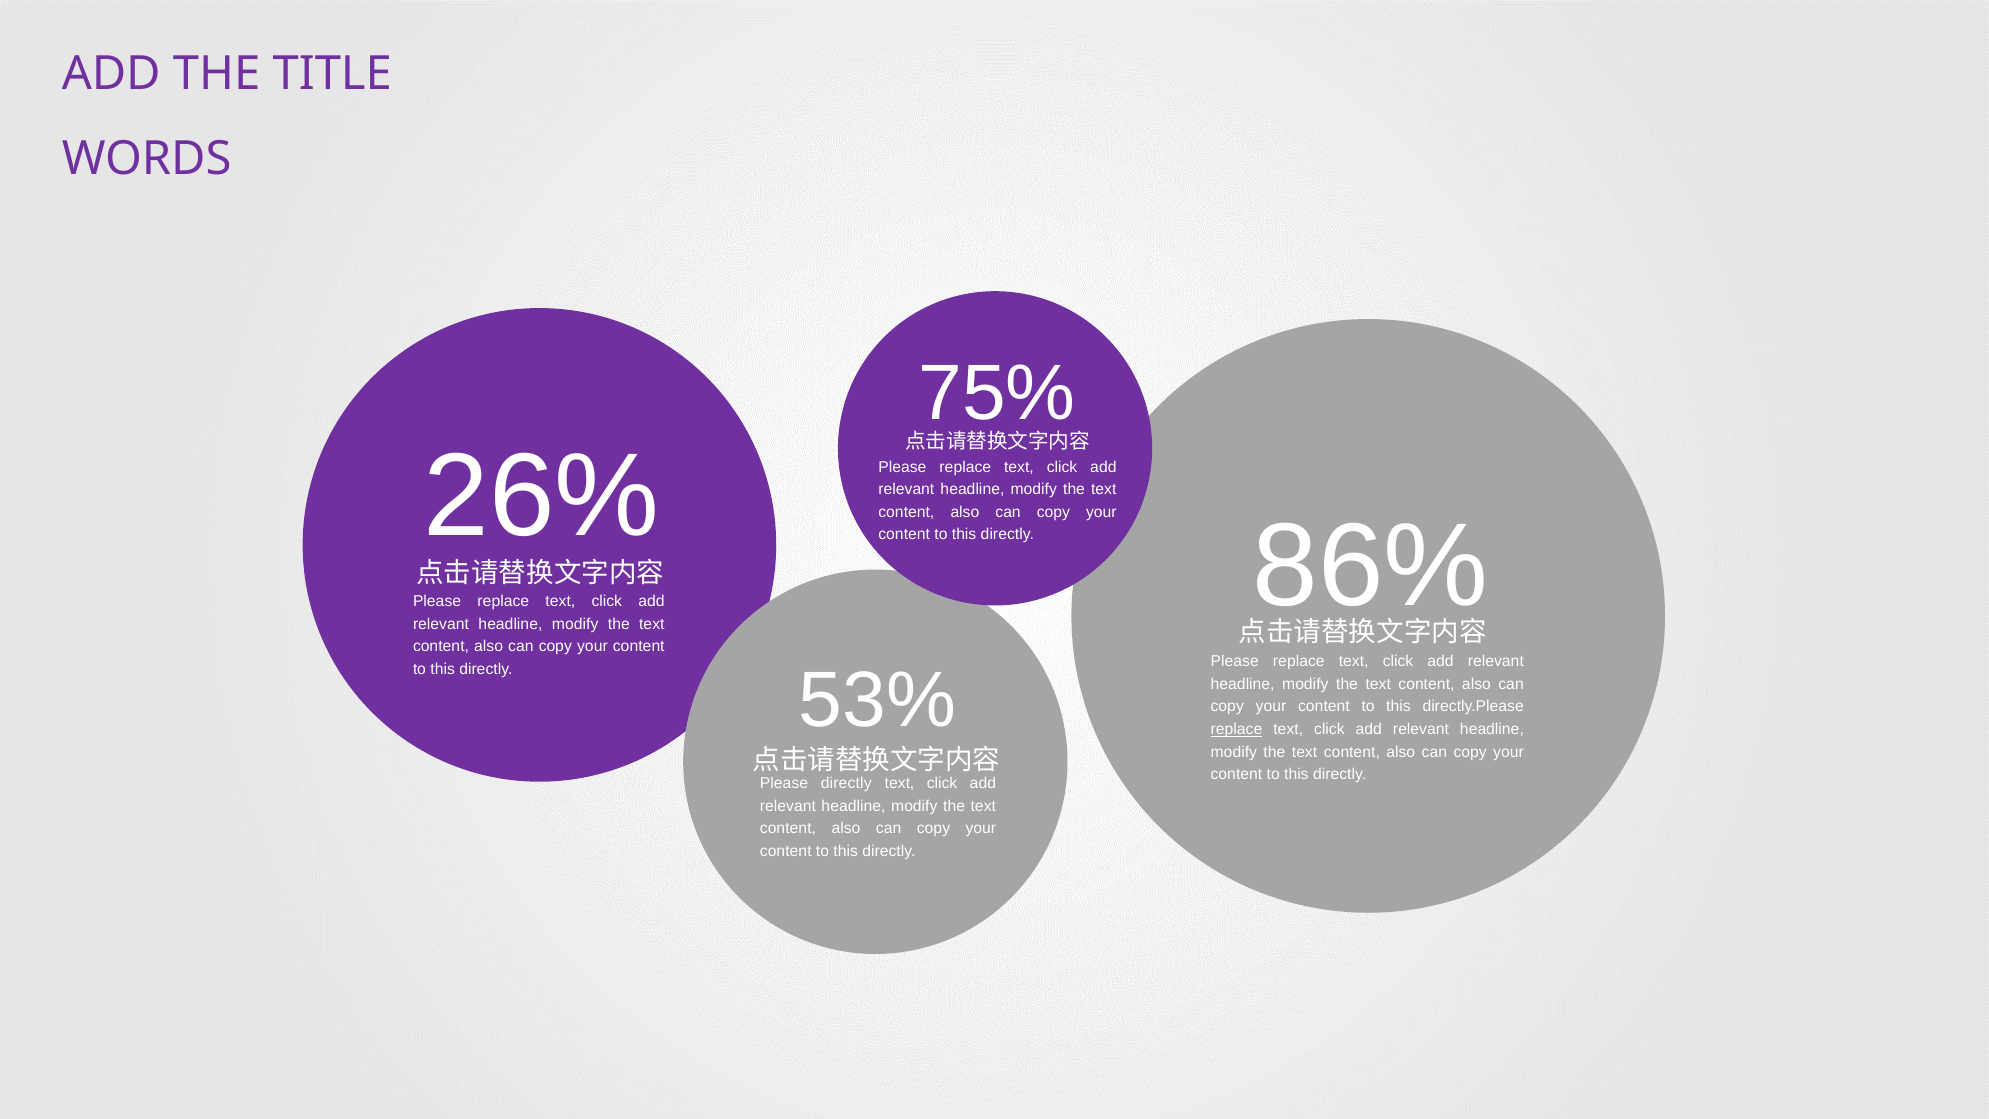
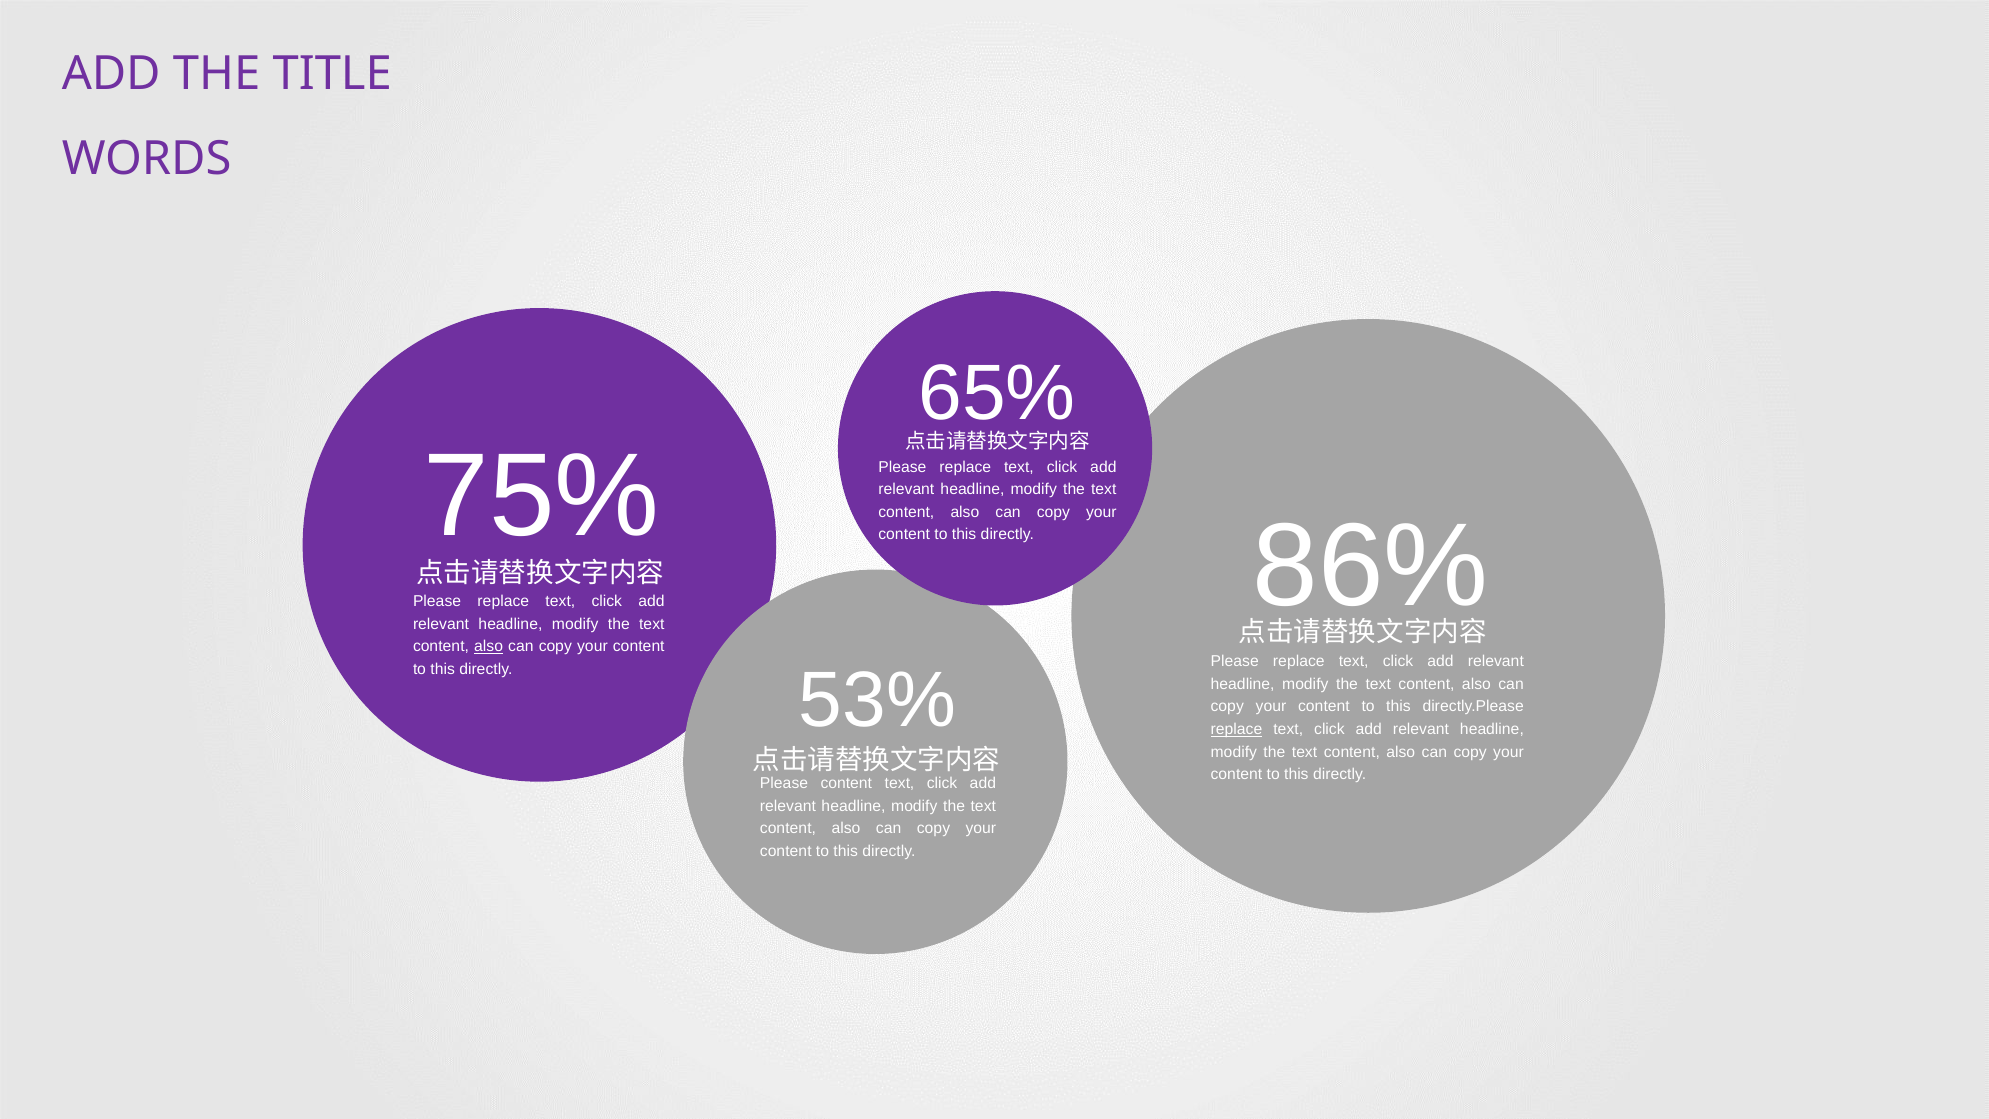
75%: 75% -> 65%
26%: 26% -> 75%
also at (489, 647) underline: none -> present
Please directly: directly -> content
